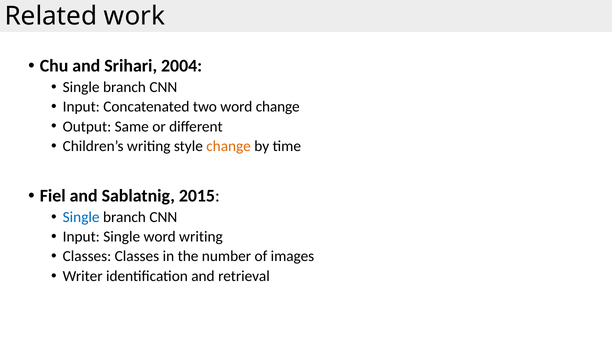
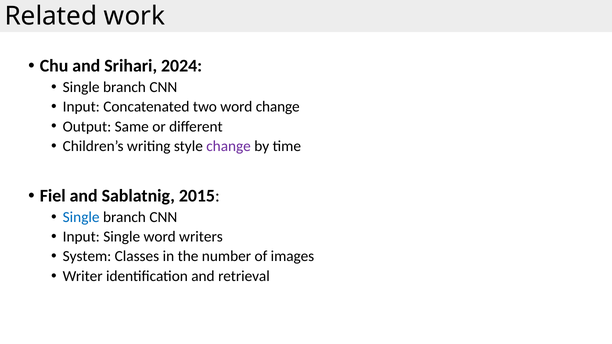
2004: 2004 -> 2024
change at (229, 146) colour: orange -> purple
word writing: writing -> writers
Classes at (87, 257): Classes -> System
